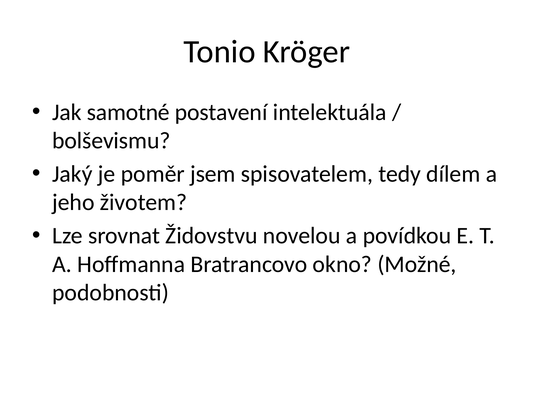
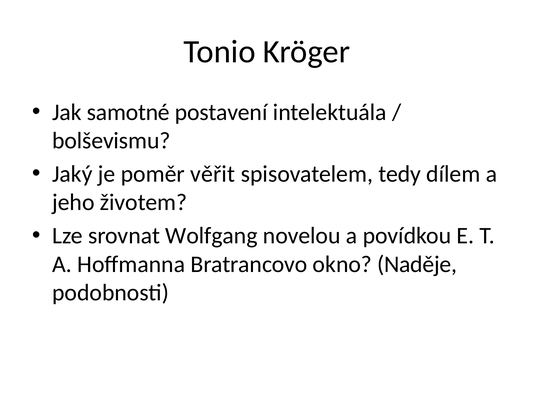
jsem: jsem -> věřit
Židovstvu: Židovstvu -> Wolfgang
Možné: Možné -> Naděje
